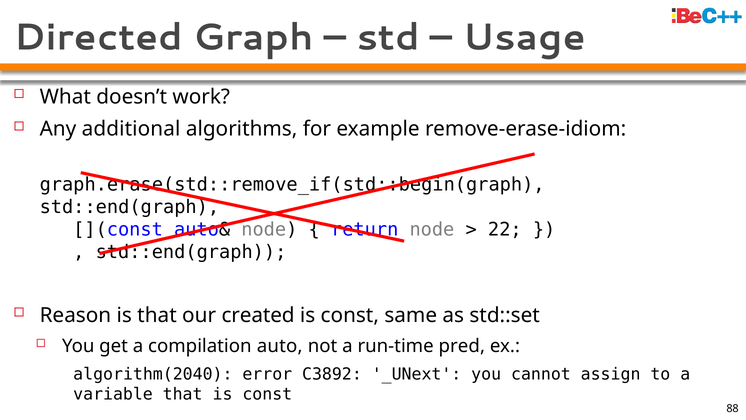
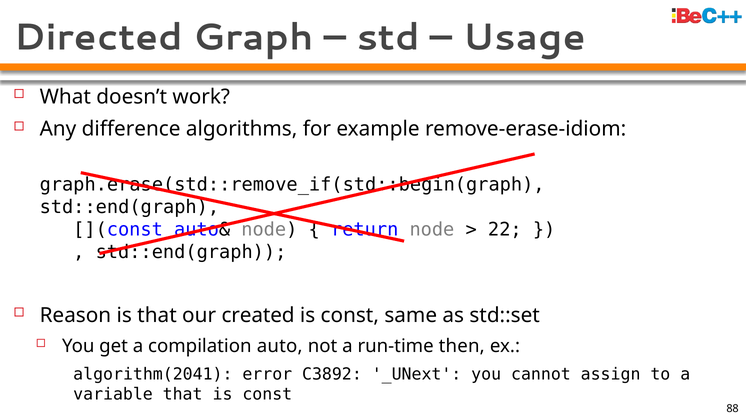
additional: additional -> difference
pred: pred -> then
algorithm(2040: algorithm(2040 -> algorithm(2041
